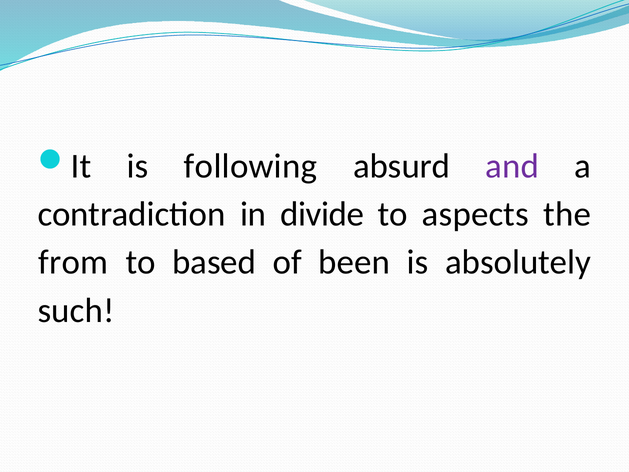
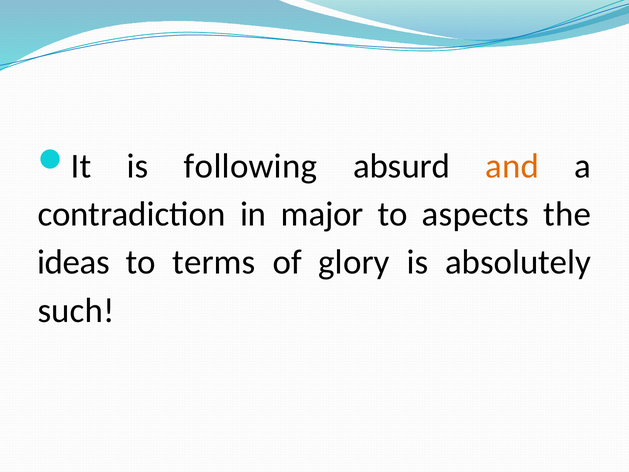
and colour: purple -> orange
divide: divide -> major
from: from -> ideas
based: based -> terms
been: been -> glory
